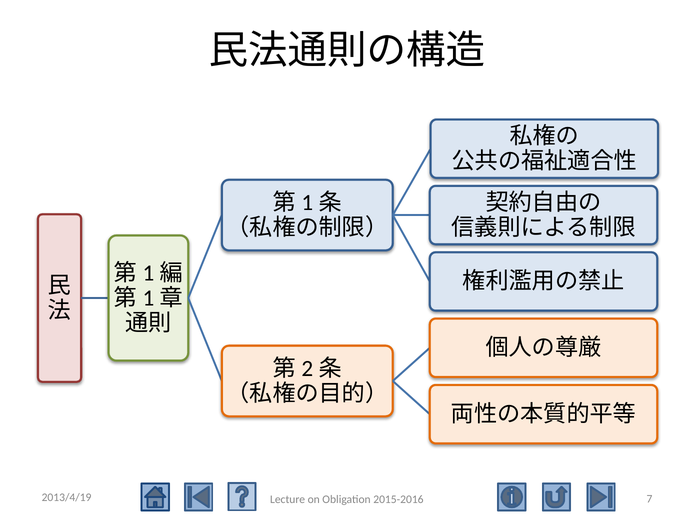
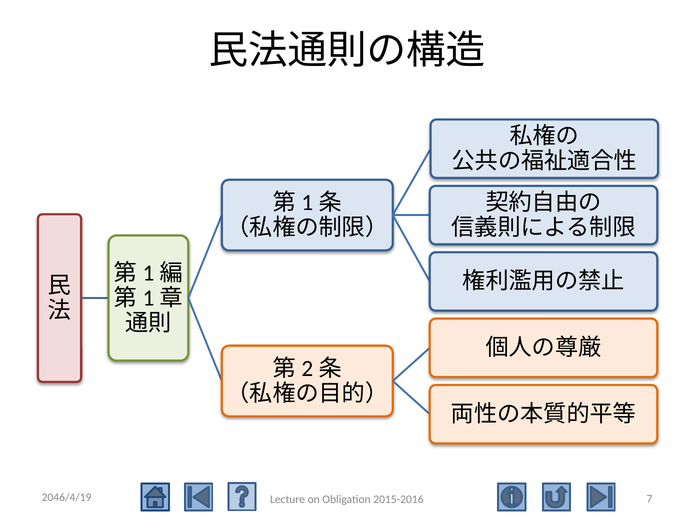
2013/4/19: 2013/4/19 -> 2046/4/19
